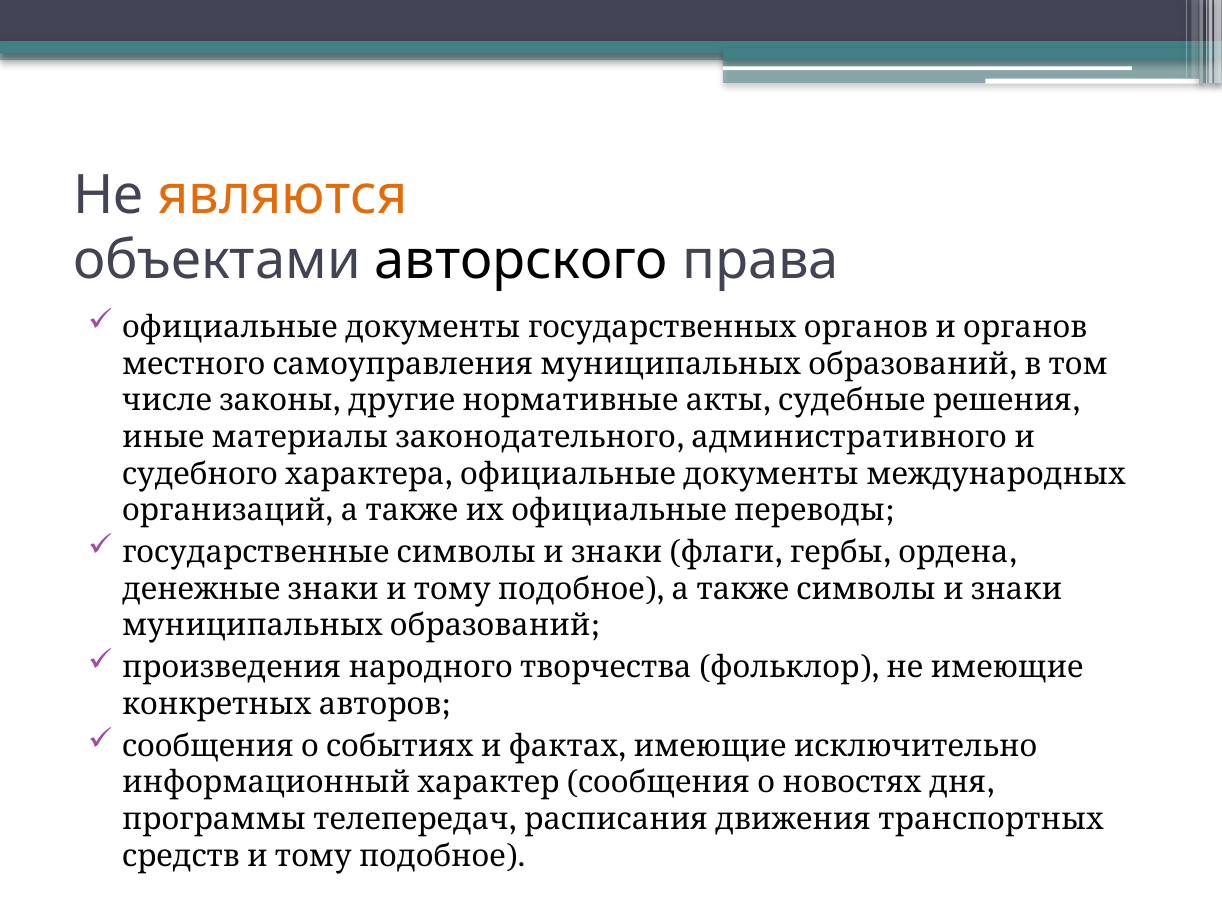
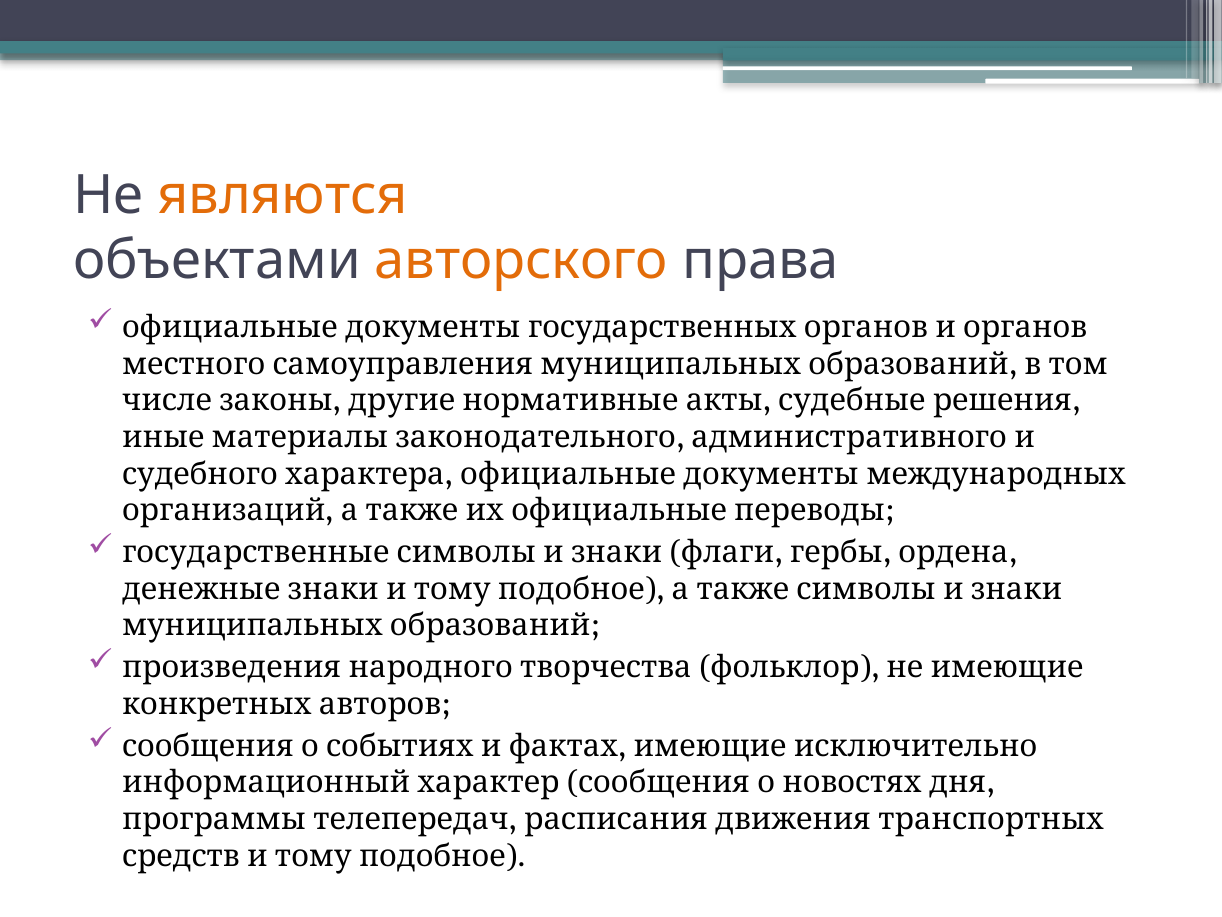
авторского colour: black -> orange
